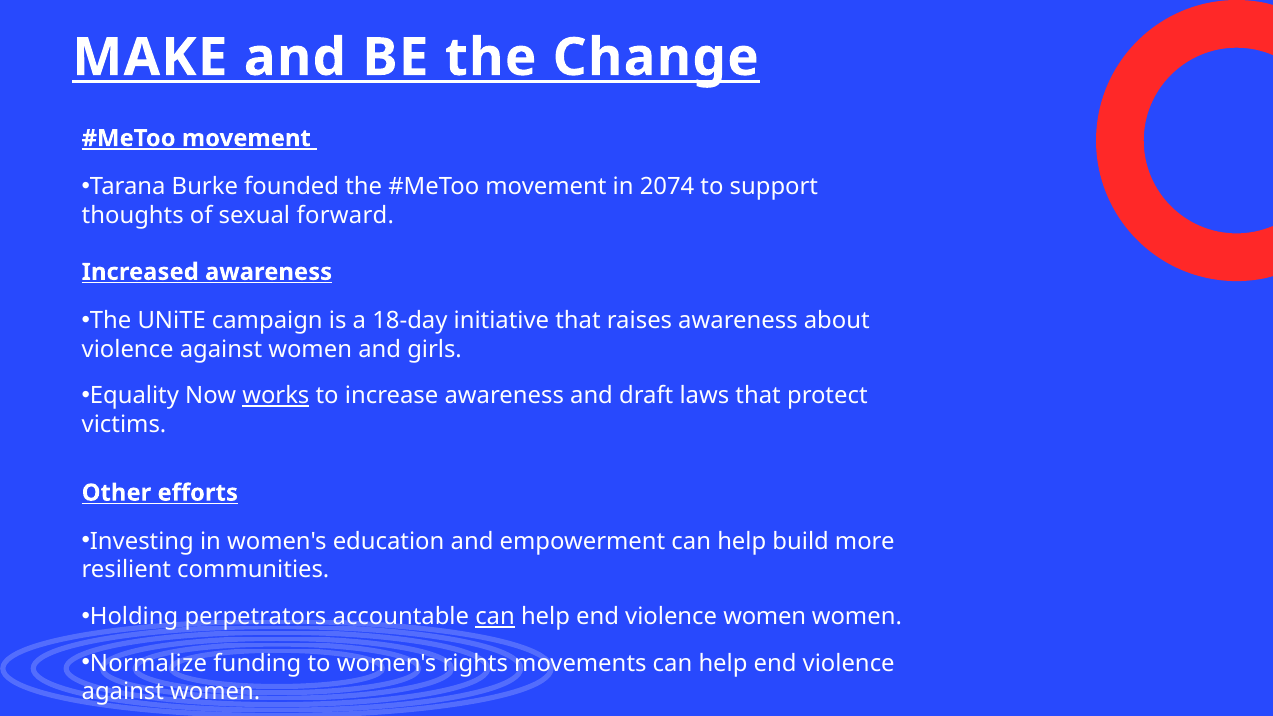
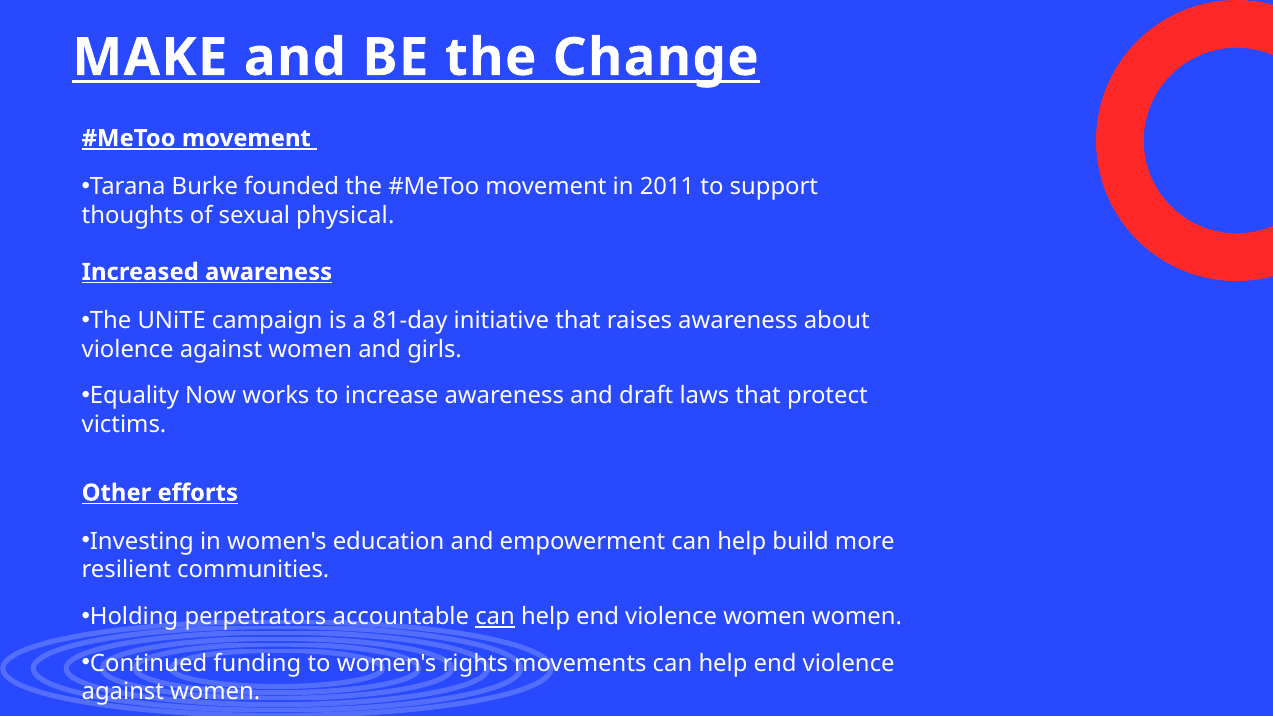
2074: 2074 -> 2011
forward: forward -> physical
18-day: 18-day -> 81-day
works underline: present -> none
Normalize: Normalize -> Continued
